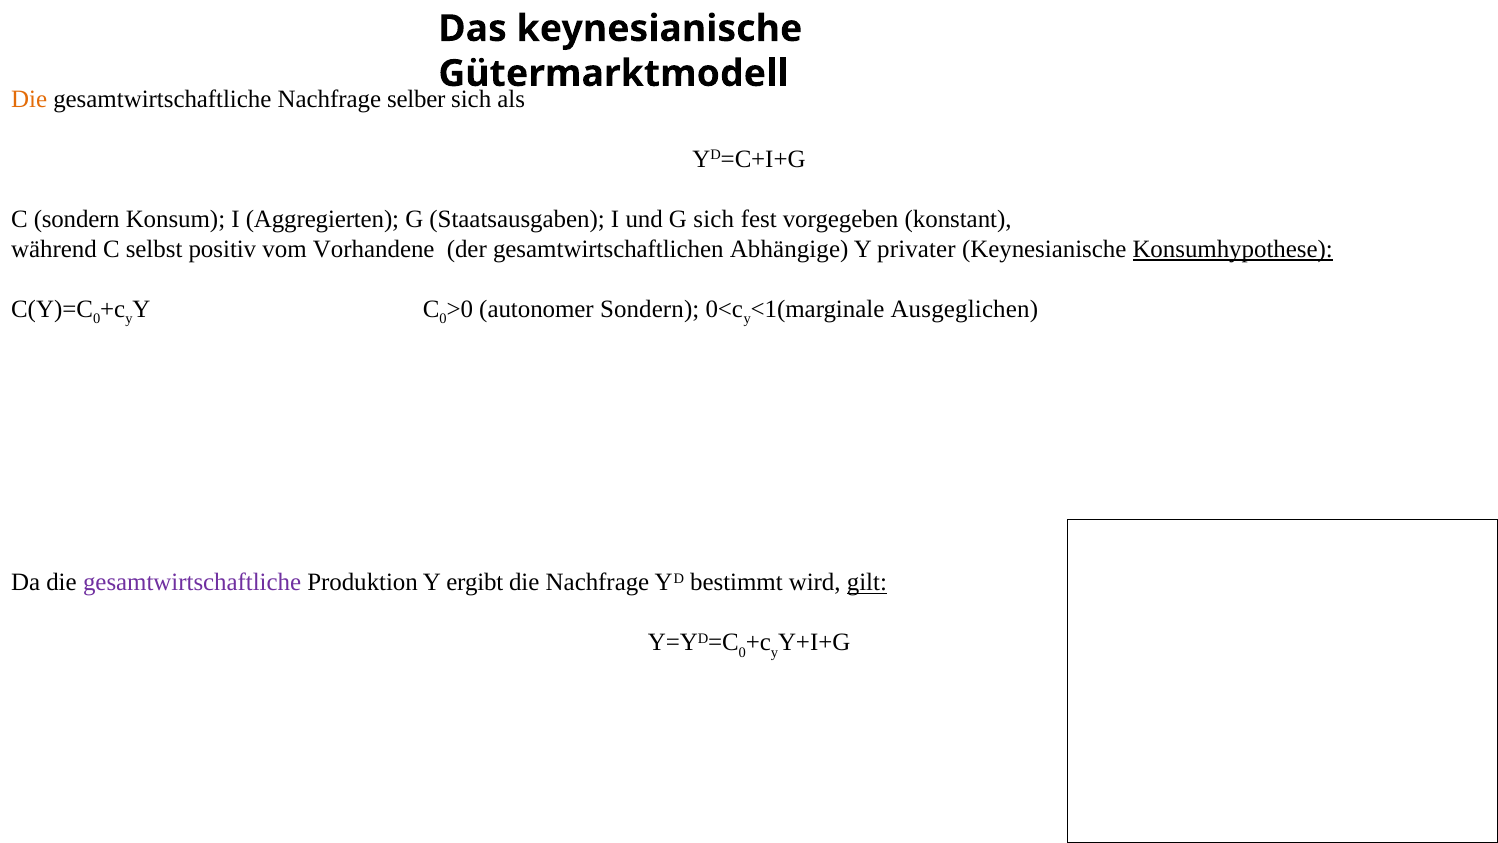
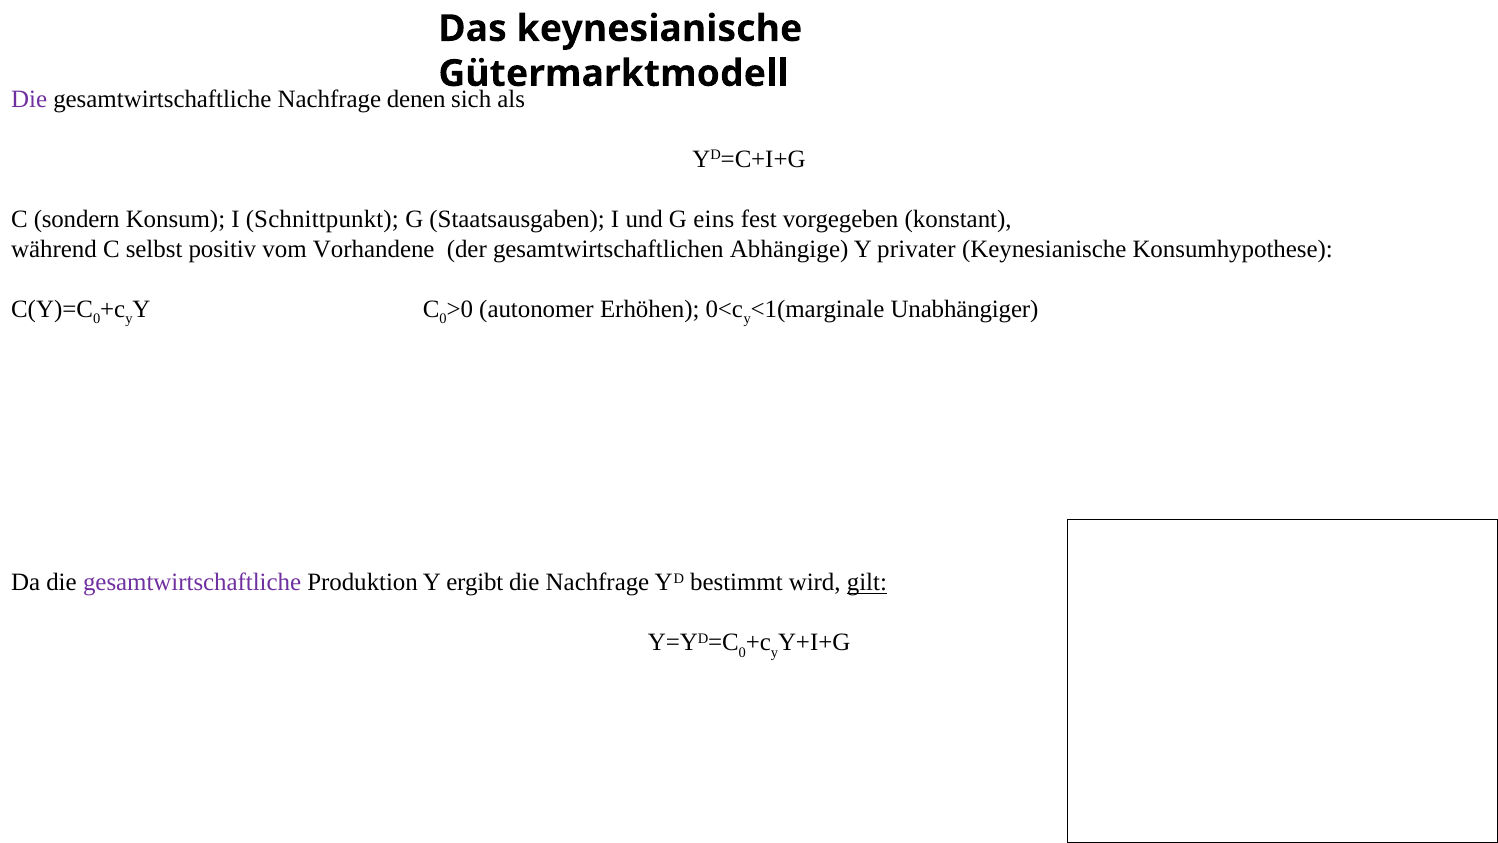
Die at (29, 99) colour: orange -> purple
selber: selber -> denen
Aggregierten: Aggregierten -> Schnittpunkt
G sich: sich -> eins
Konsumhypothese underline: present -> none
autonomer Sondern: Sondern -> Erhöhen
Ausgeglichen: Ausgeglichen -> Unabhängiger
